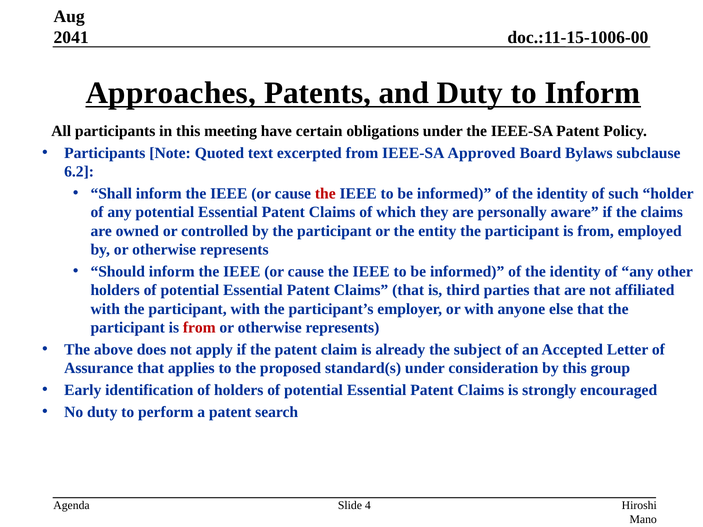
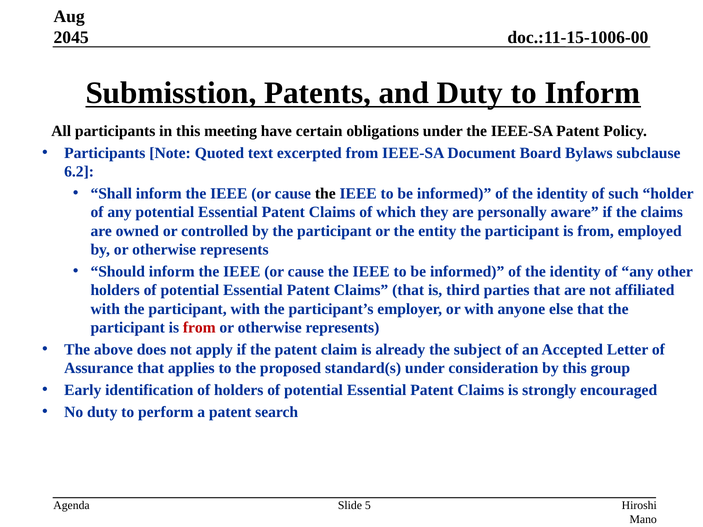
2041: 2041 -> 2045
Approaches: Approaches -> Submisstion
Approved: Approved -> Document
the at (325, 194) colour: red -> black
4: 4 -> 5
